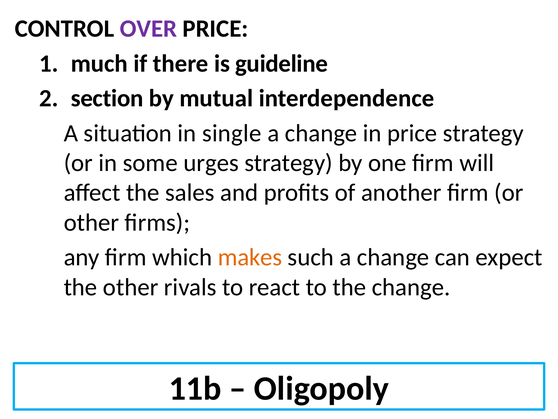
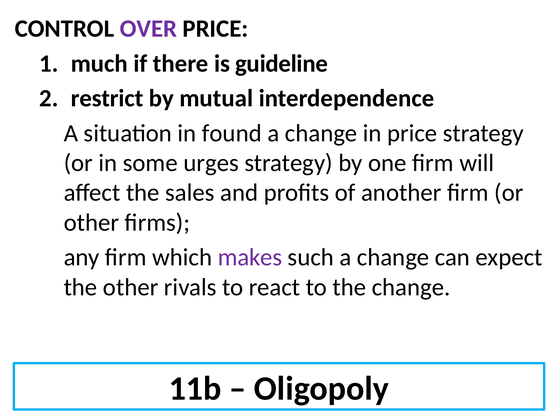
section: section -> restrict
single: single -> found
makes colour: orange -> purple
